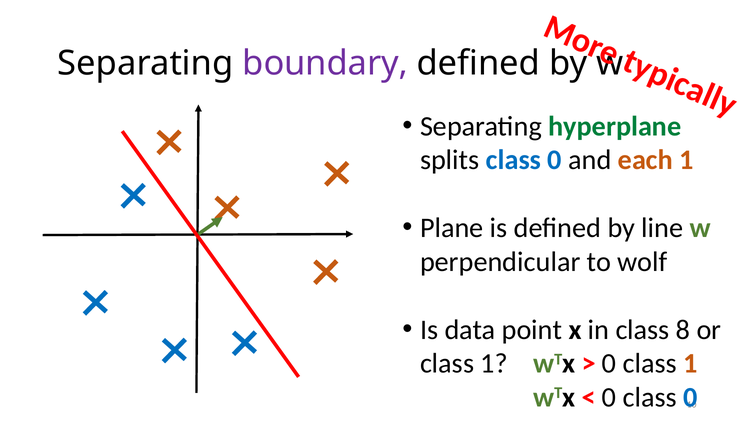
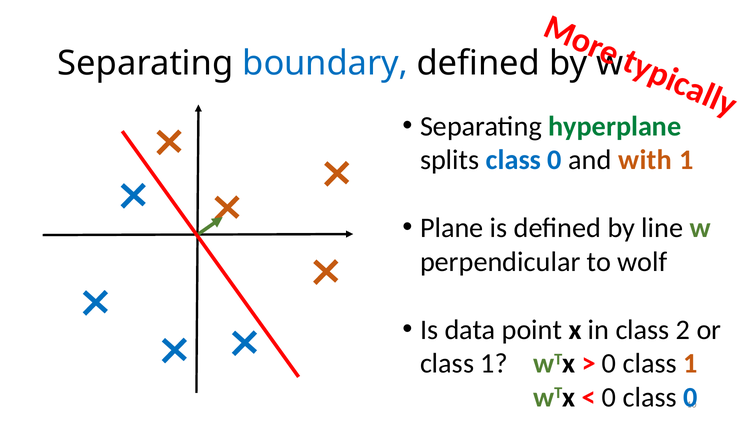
boundary colour: purple -> blue
each: each -> with
8: 8 -> 2
